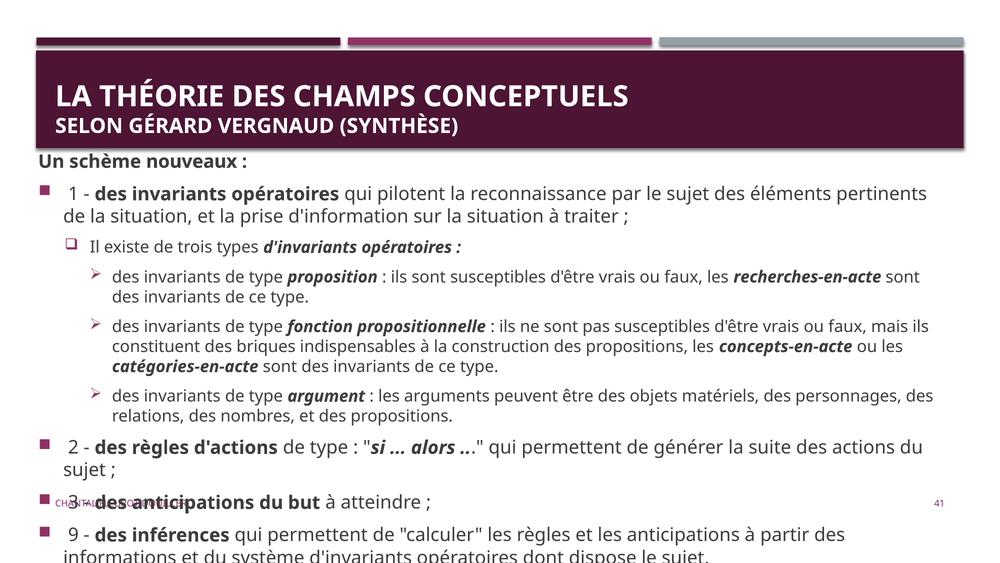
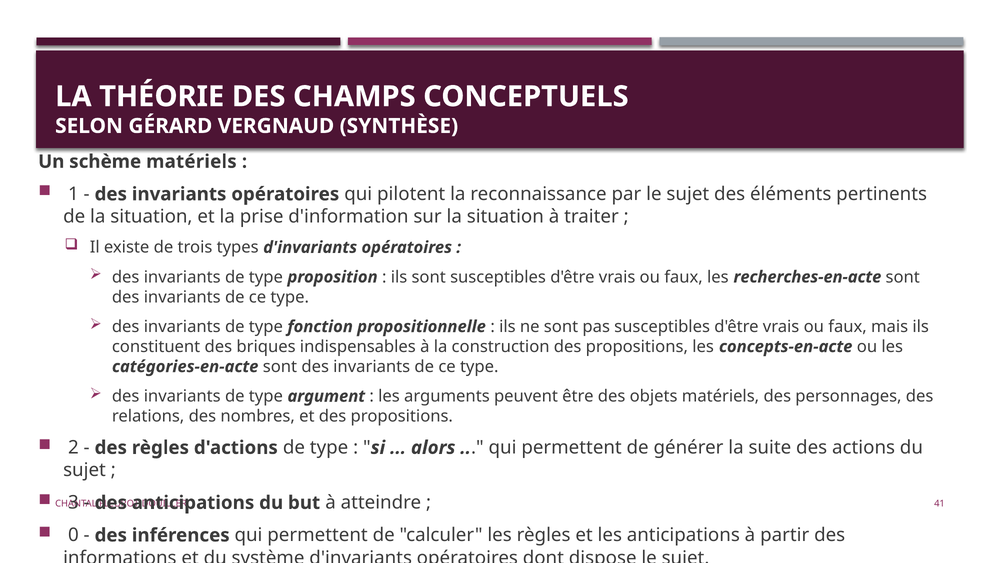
schème nouveaux: nouveaux -> matériels
9: 9 -> 0
